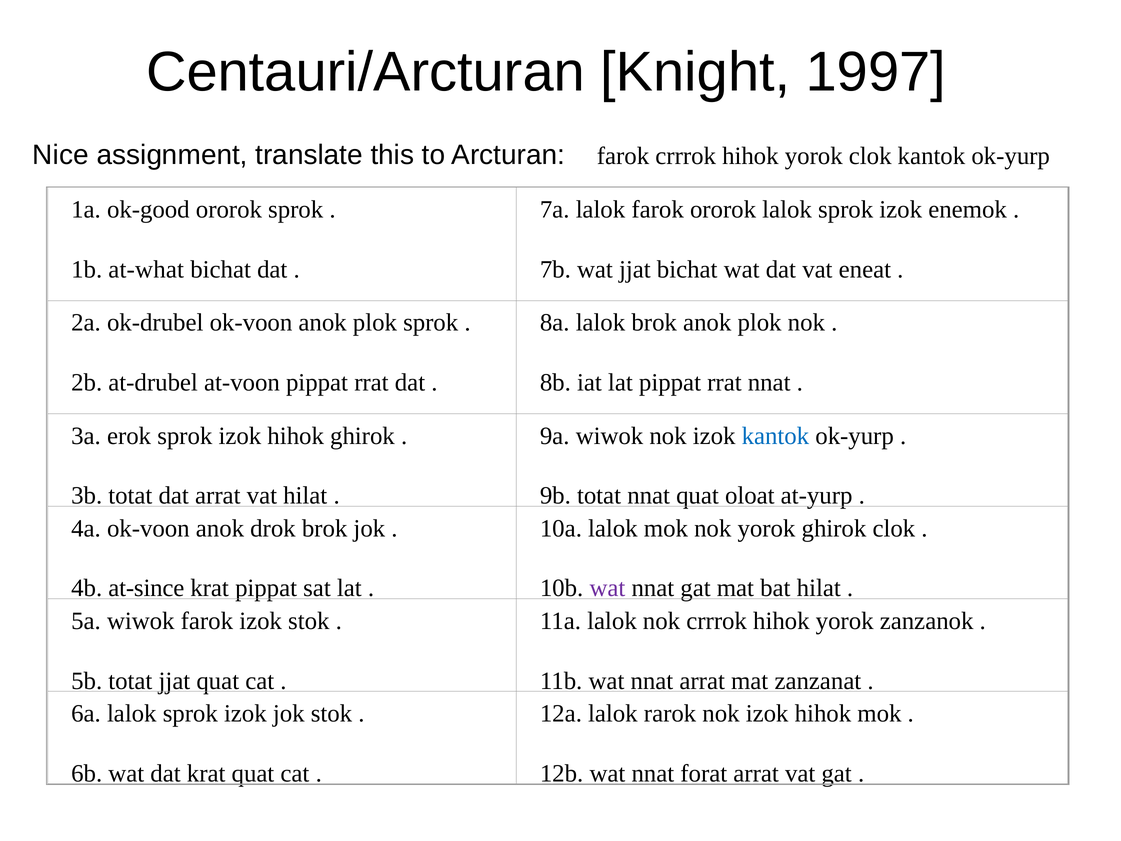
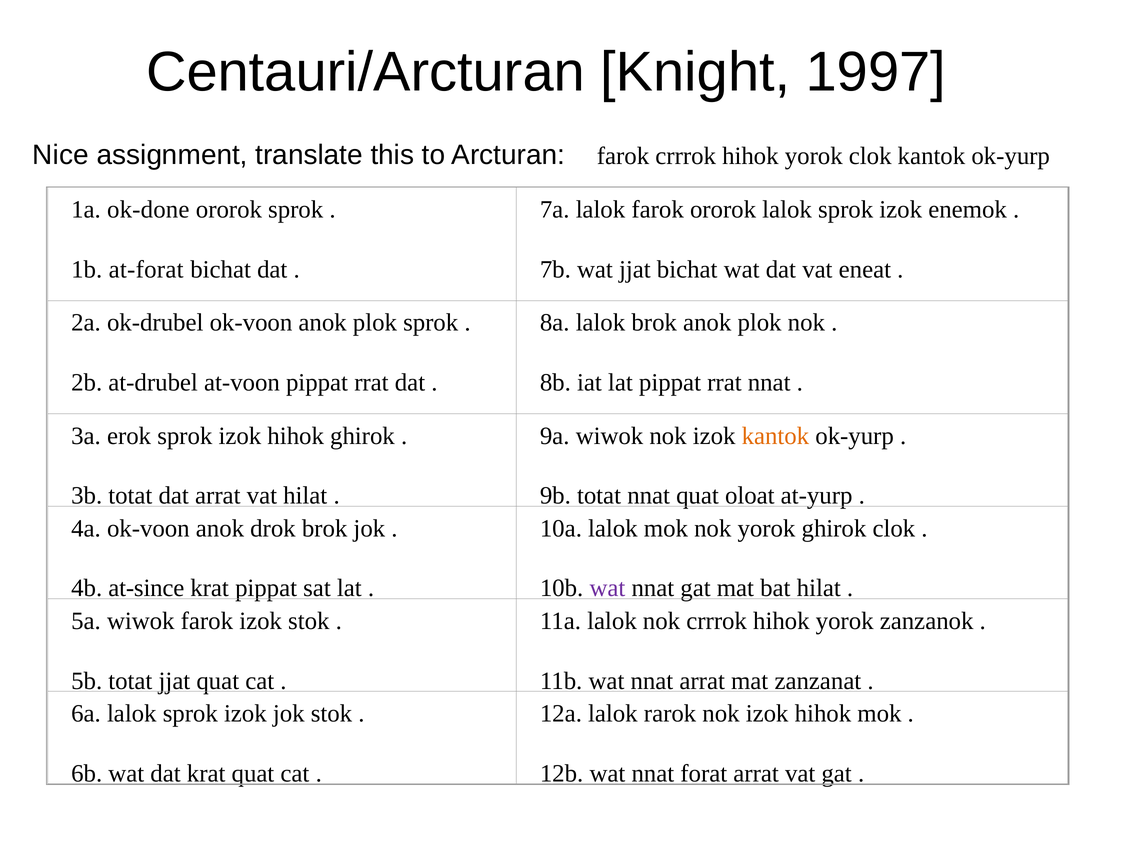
ok-good: ok-good -> ok-done
at-what: at-what -> at-forat
kantok at (775, 436) colour: blue -> orange
